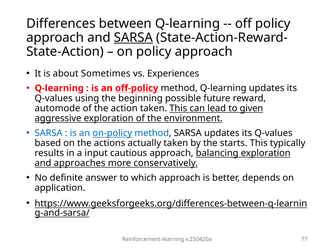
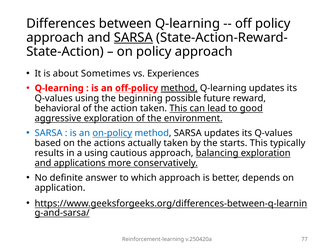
method at (179, 88) underline: none -> present
automode: automode -> behavioral
given: given -> good
a input: input -> using
approaches: approaches -> applications
